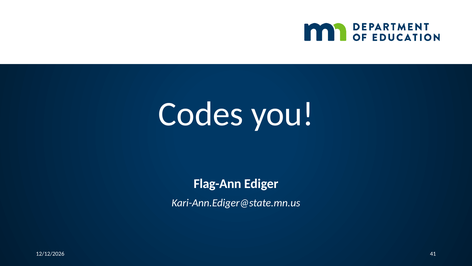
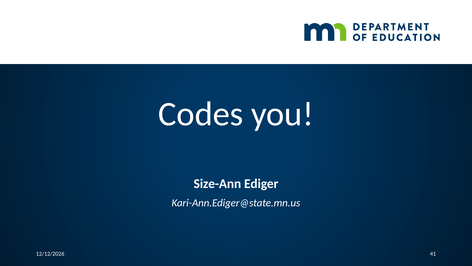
Flag-Ann: Flag-Ann -> Size-Ann
